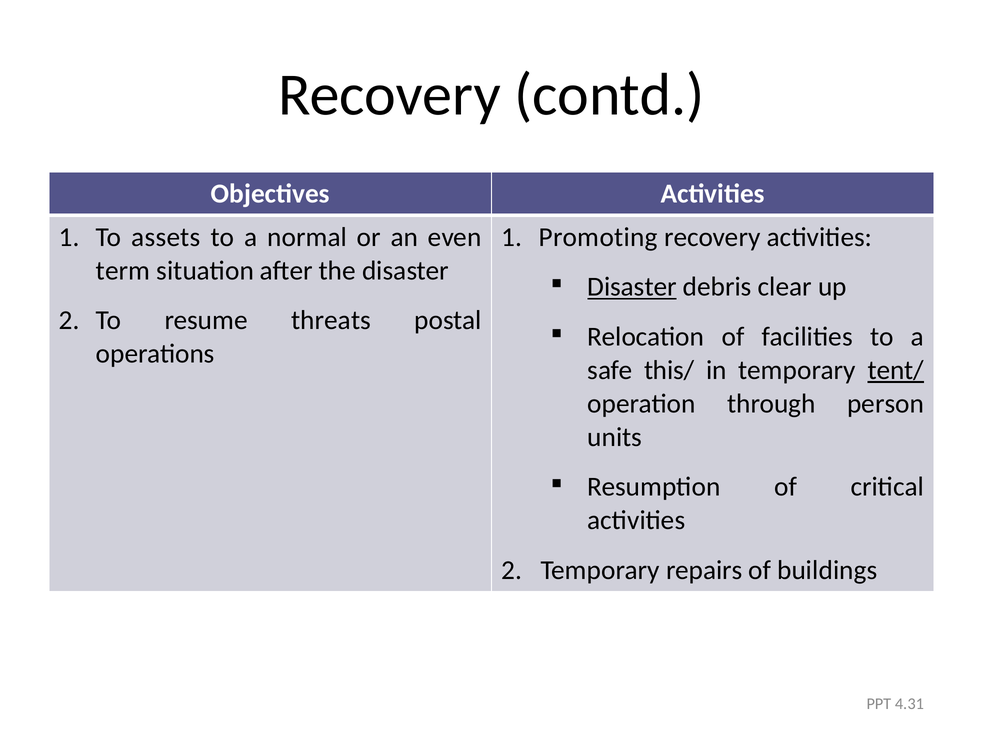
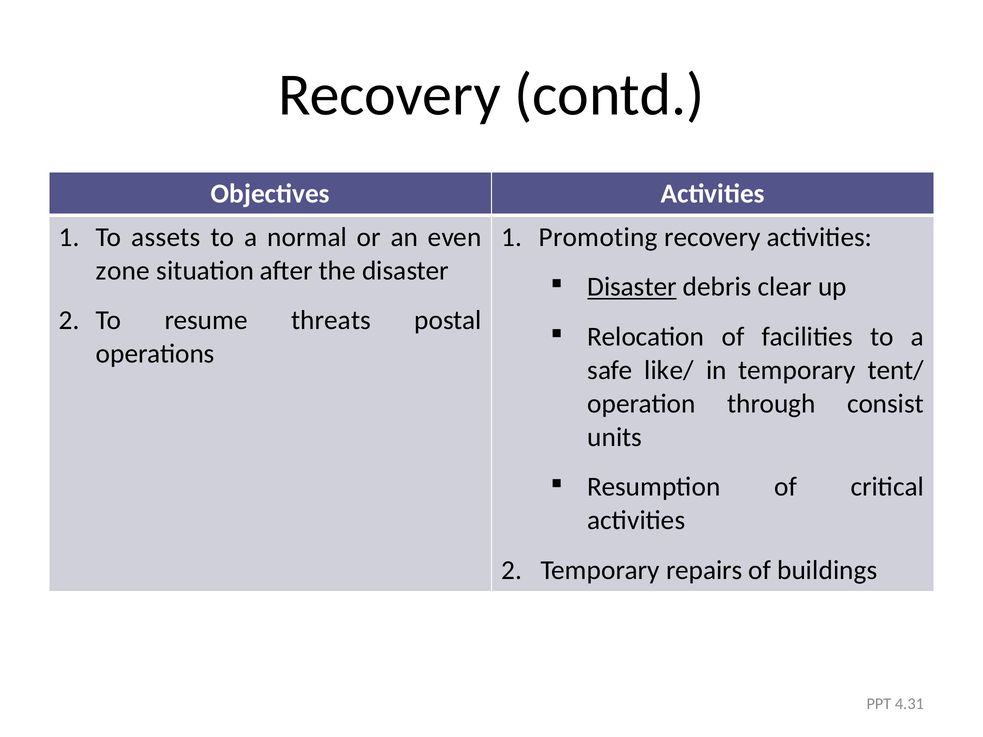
term: term -> zone
this/: this/ -> like/
tent/ underline: present -> none
person: person -> consist
